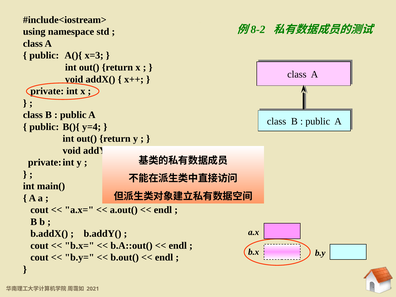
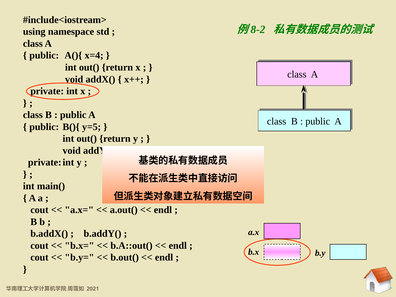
x=3: x=3 -> x=4
y=4: y=4 -> y=5
